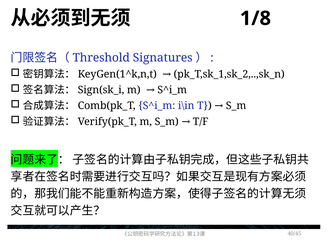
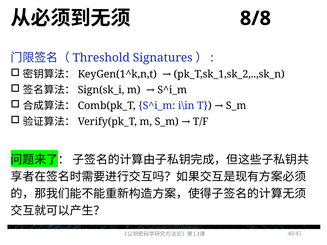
1/8: 1/8 -> 8/8
